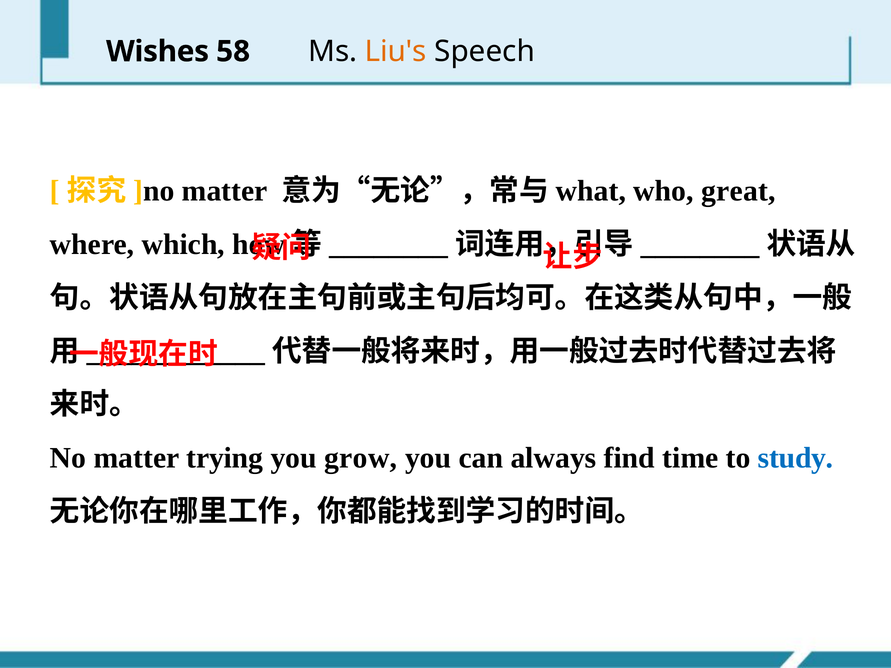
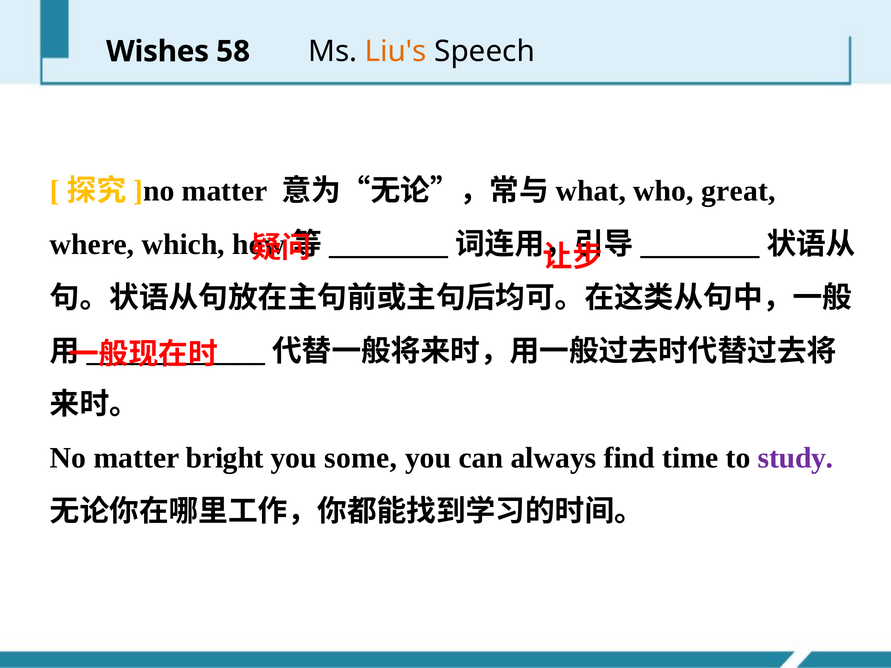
trying: trying -> bright
grow: grow -> some
study colour: blue -> purple
